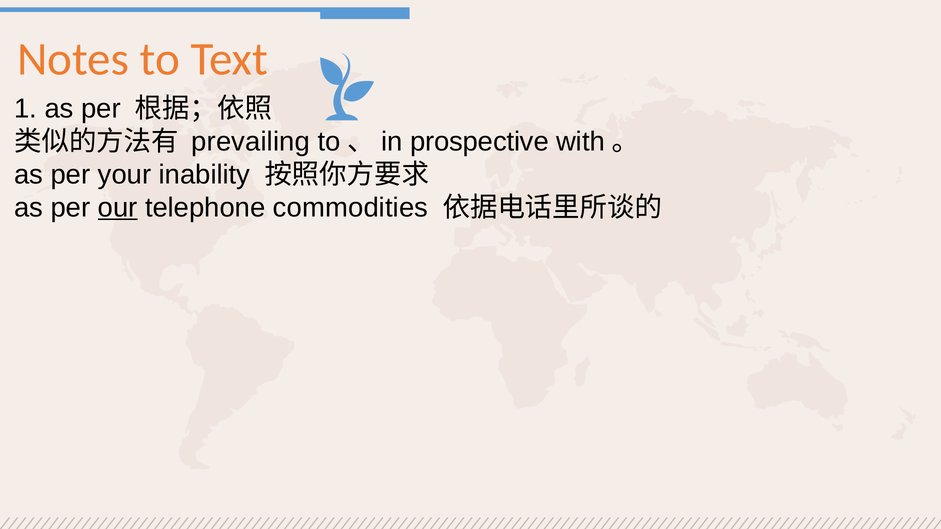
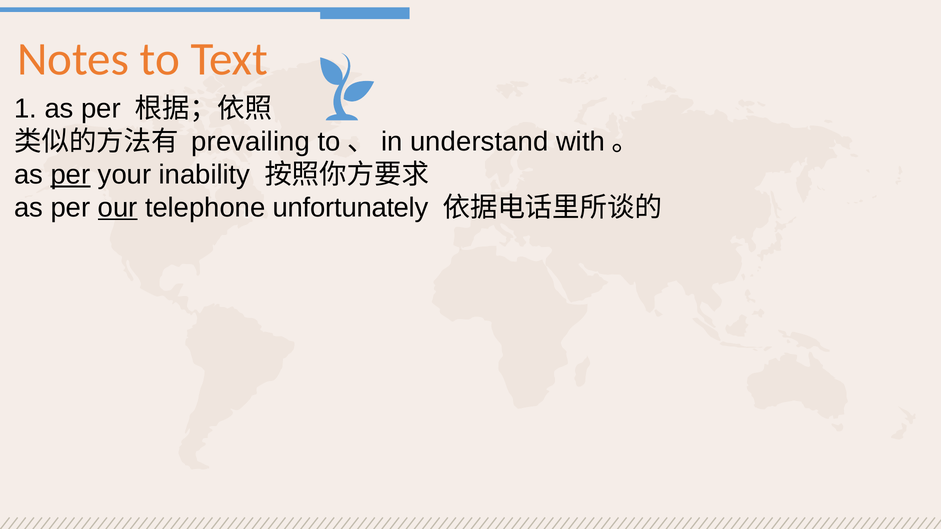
prospective: prospective -> understand
per at (70, 175) underline: none -> present
commodities: commodities -> unfortunately
